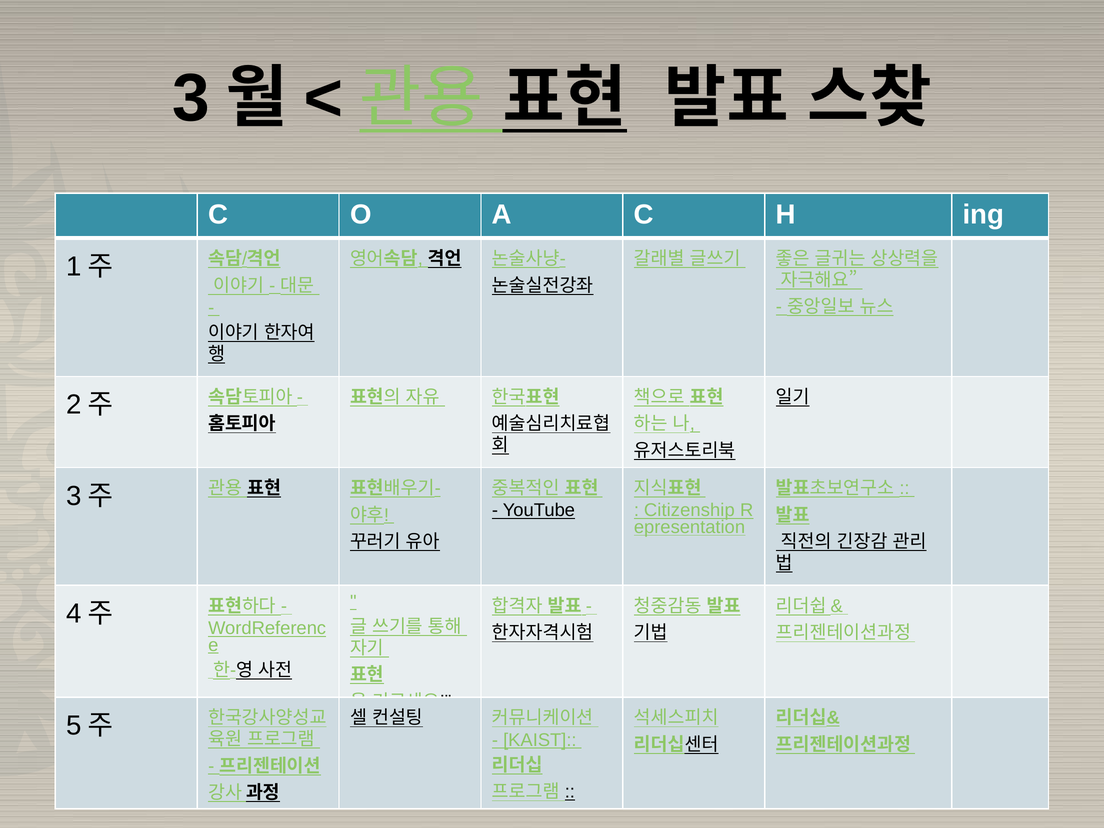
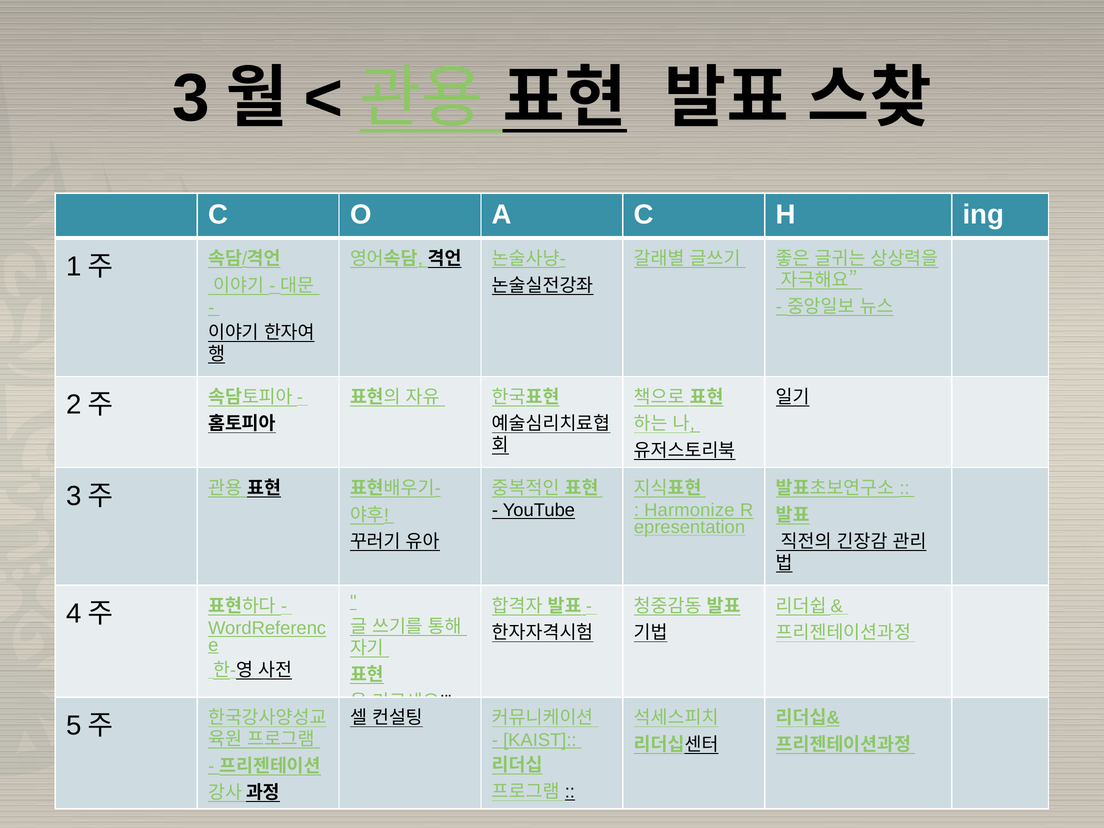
Citizenship: Citizenship -> Harmonize
